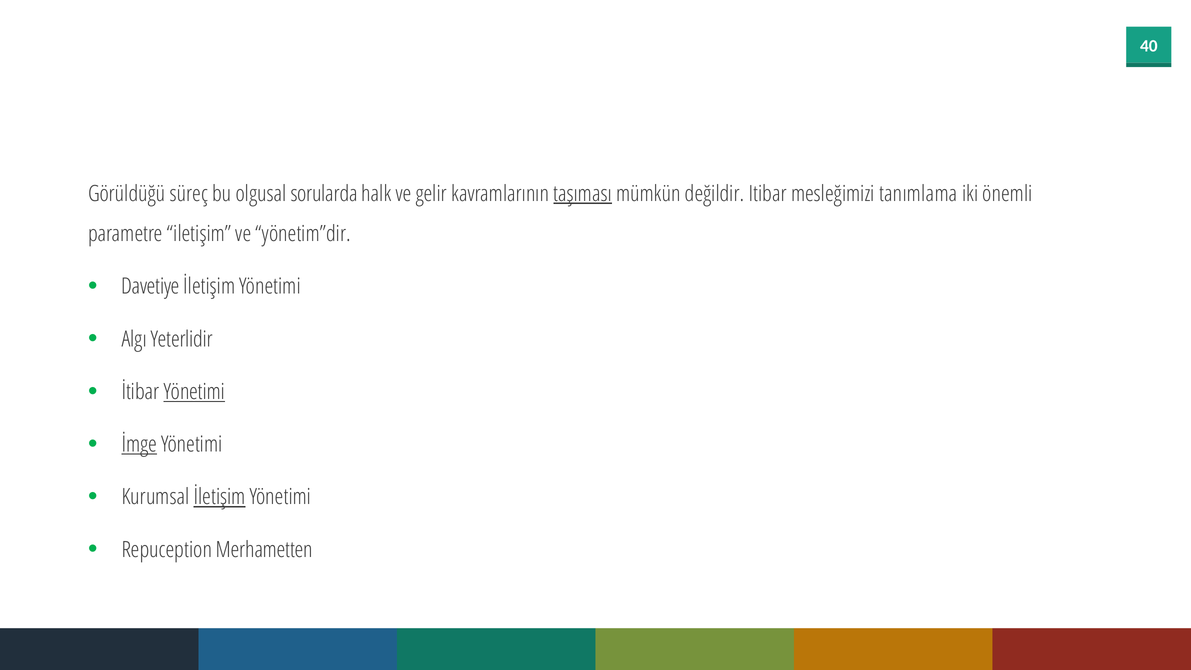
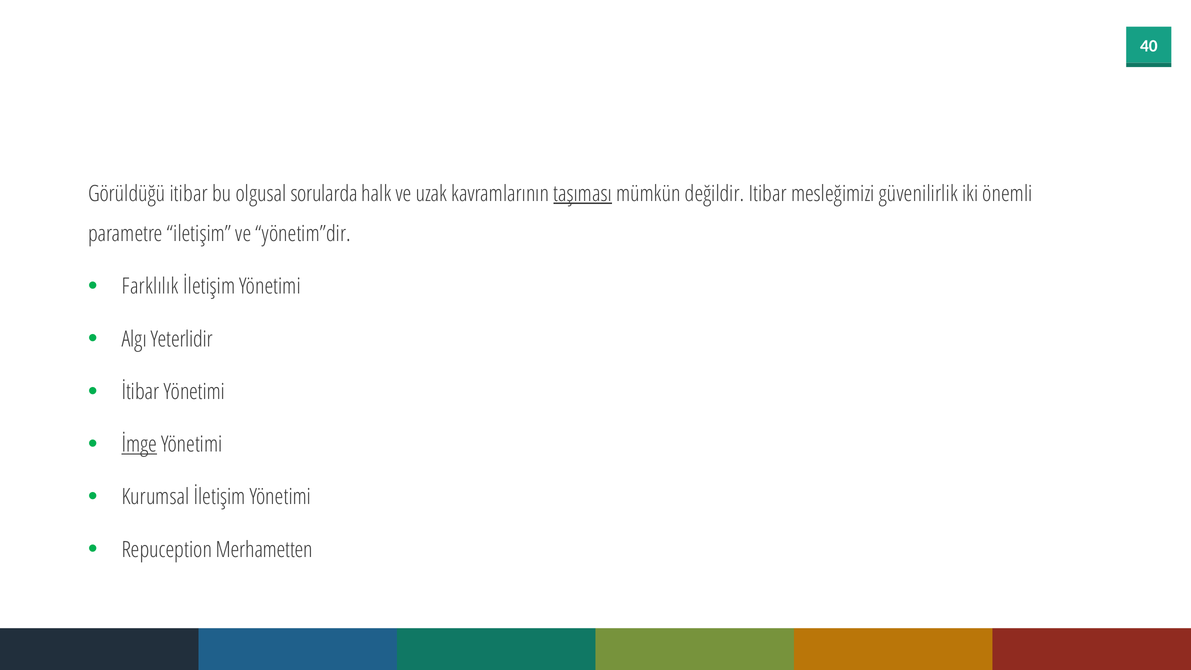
Görüldüğü süreç: süreç -> itibar
gelir: gelir -> uzak
tanımlama: tanımlama -> güvenilirlik
Davetiye: Davetiye -> Farklılık
Yönetimi at (194, 392) underline: present -> none
İletişim at (220, 497) underline: present -> none
